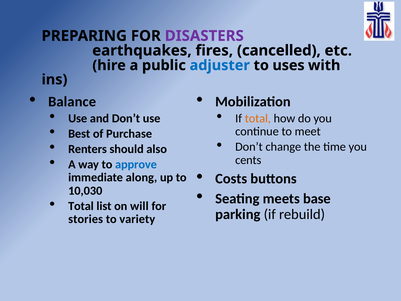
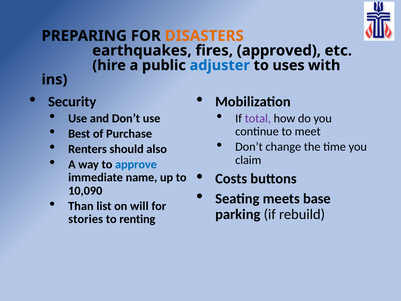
DISASTERS colour: purple -> orange
cancelled: cancelled -> approved
Balance: Balance -> Security
total at (258, 118) colour: orange -> purple
cents: cents -> claim
along: along -> name
10,030: 10,030 -> 10,090
Total at (81, 206): Total -> Than
variety: variety -> renting
